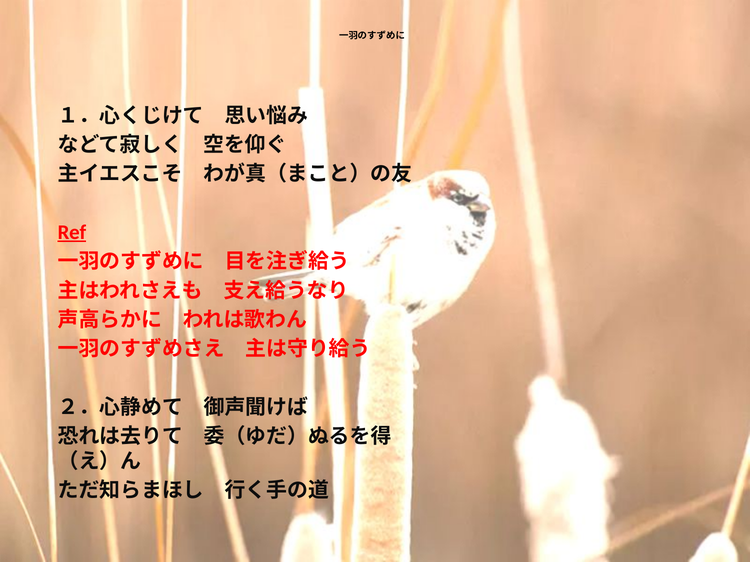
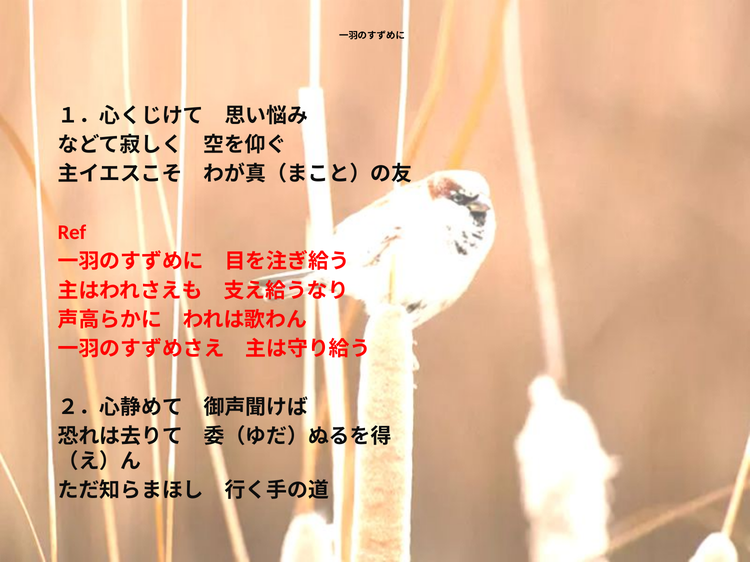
Ref underline: present -> none
